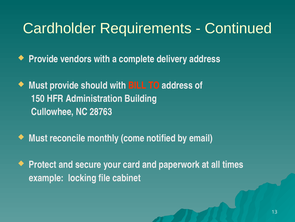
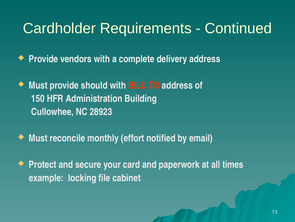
28763: 28763 -> 28923
come: come -> effort
